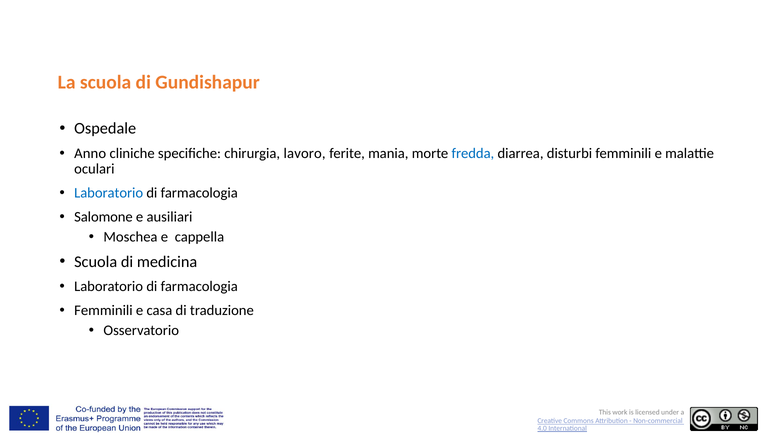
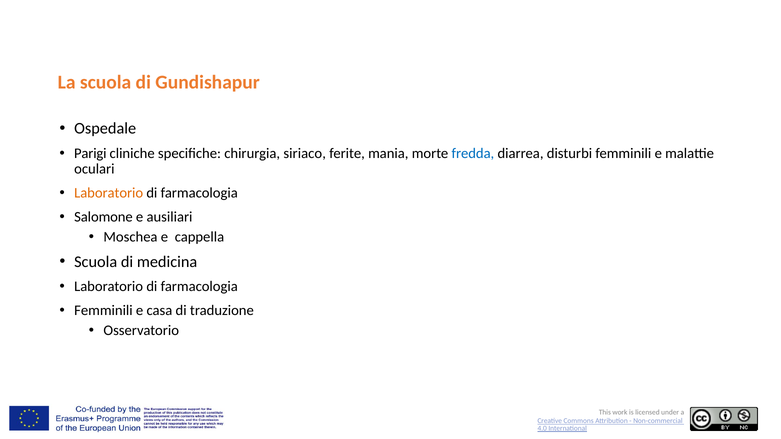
Anno: Anno -> Parigi
lavoro: lavoro -> siriaco
Laboratorio at (109, 193) colour: blue -> orange
